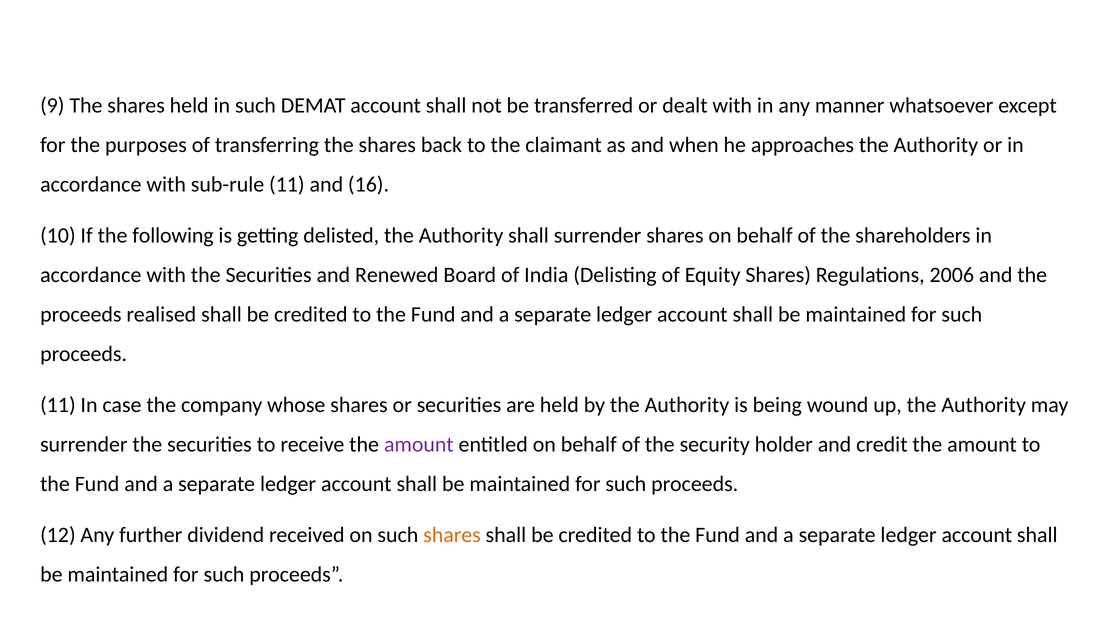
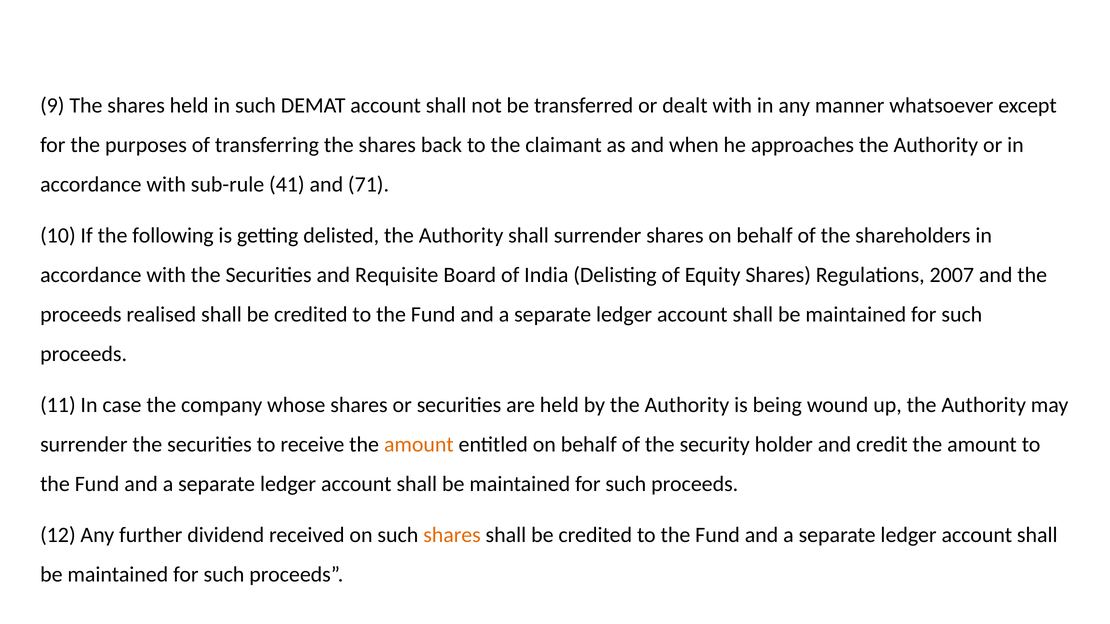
sub-rule 11: 11 -> 41
16: 16 -> 71
Renewed: Renewed -> Requisite
2006: 2006 -> 2007
amount at (419, 445) colour: purple -> orange
